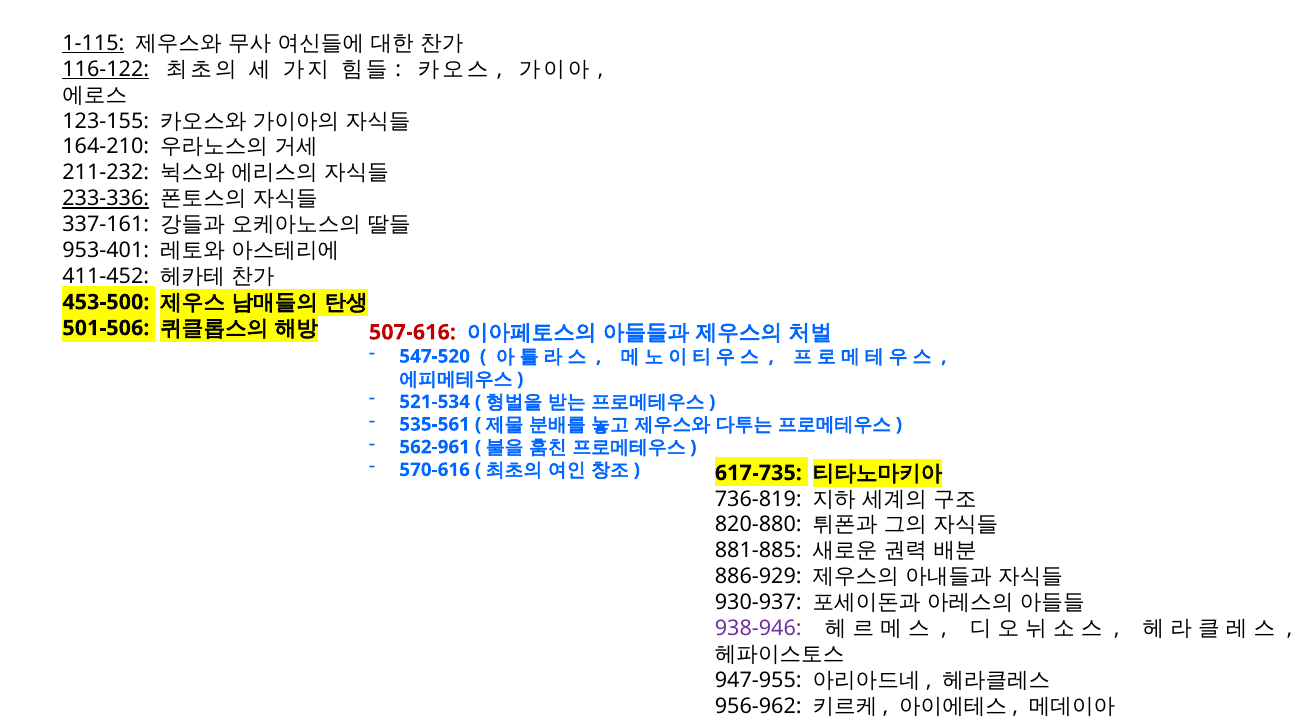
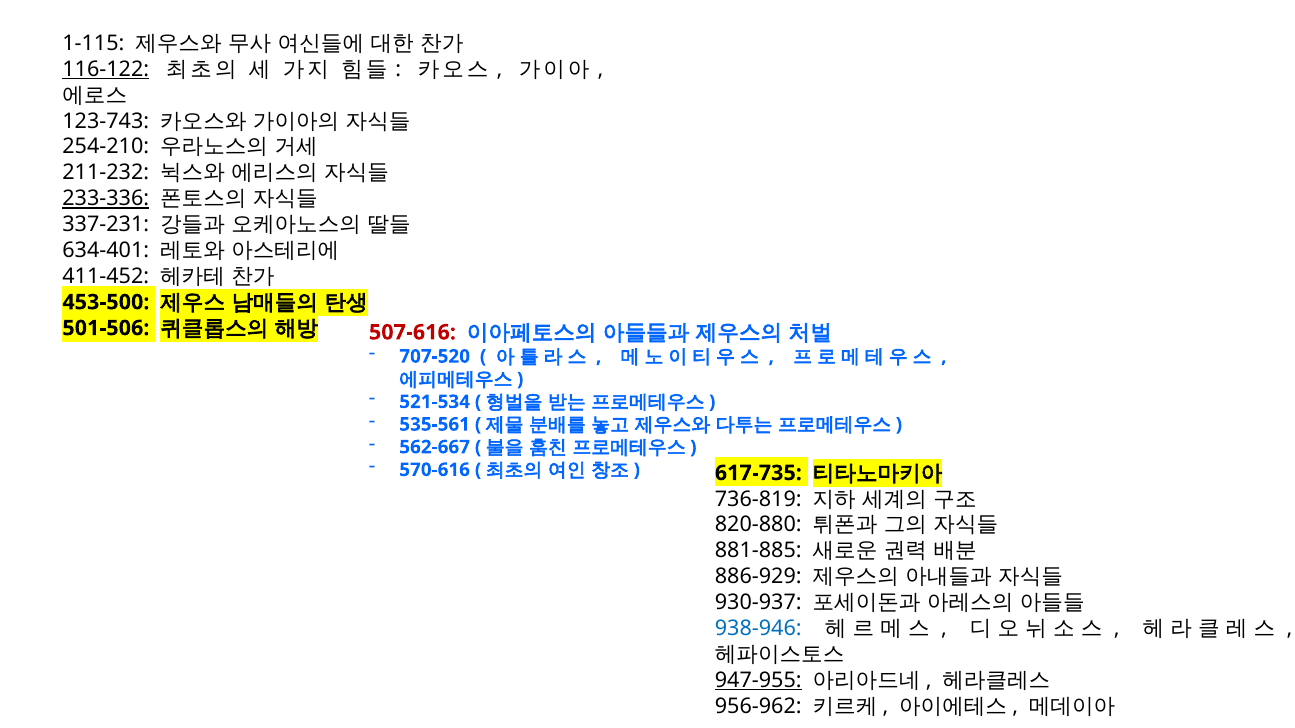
1-115 underline: present -> none
123-155: 123-155 -> 123-743
164-210: 164-210 -> 254-210
337-161: 337-161 -> 337-231
953-401: 953-401 -> 634-401
547-520: 547-520 -> 707-520
562-961: 562-961 -> 562-667
938-946 colour: purple -> blue
947-955 underline: none -> present
